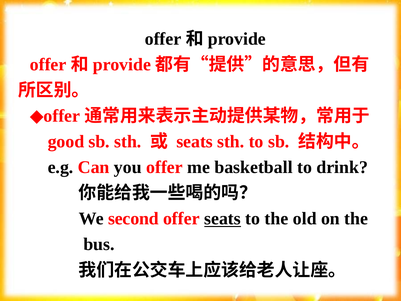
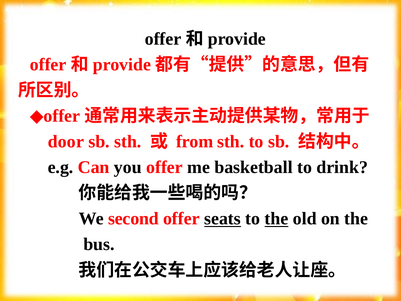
good: good -> door
seats at (195, 142): seats -> from
the at (276, 219) underline: none -> present
